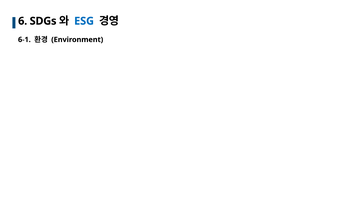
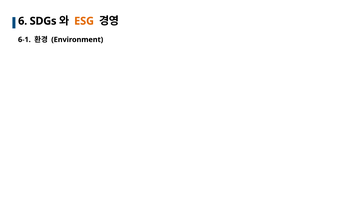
ESG colour: blue -> orange
